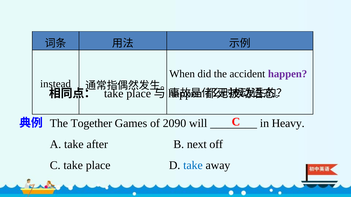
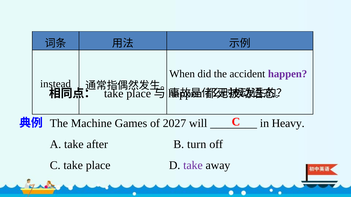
Together: Together -> Machine
2090: 2090 -> 2027
next: next -> turn
take at (193, 166) colour: blue -> purple
